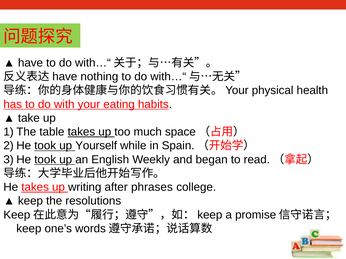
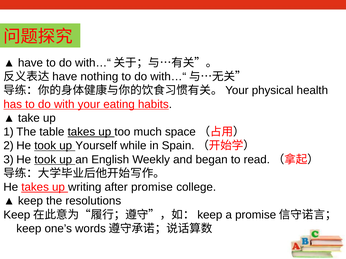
phrases: phrases -> promise
